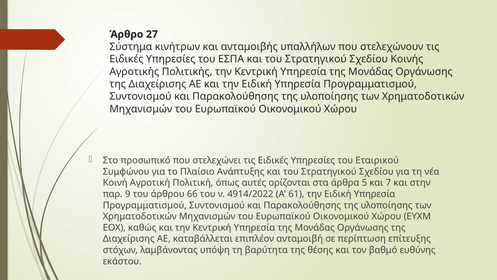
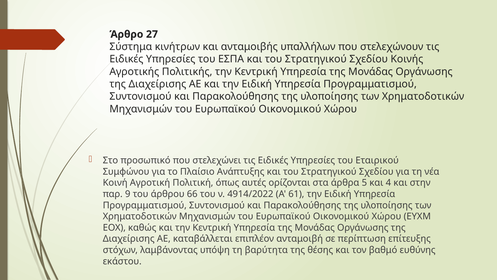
7: 7 -> 4
